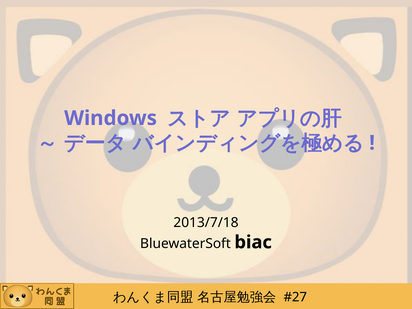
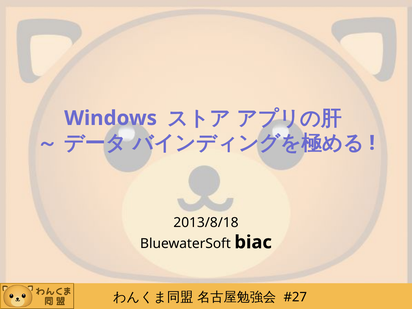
2013/7/18: 2013/7/18 -> 2013/8/18
